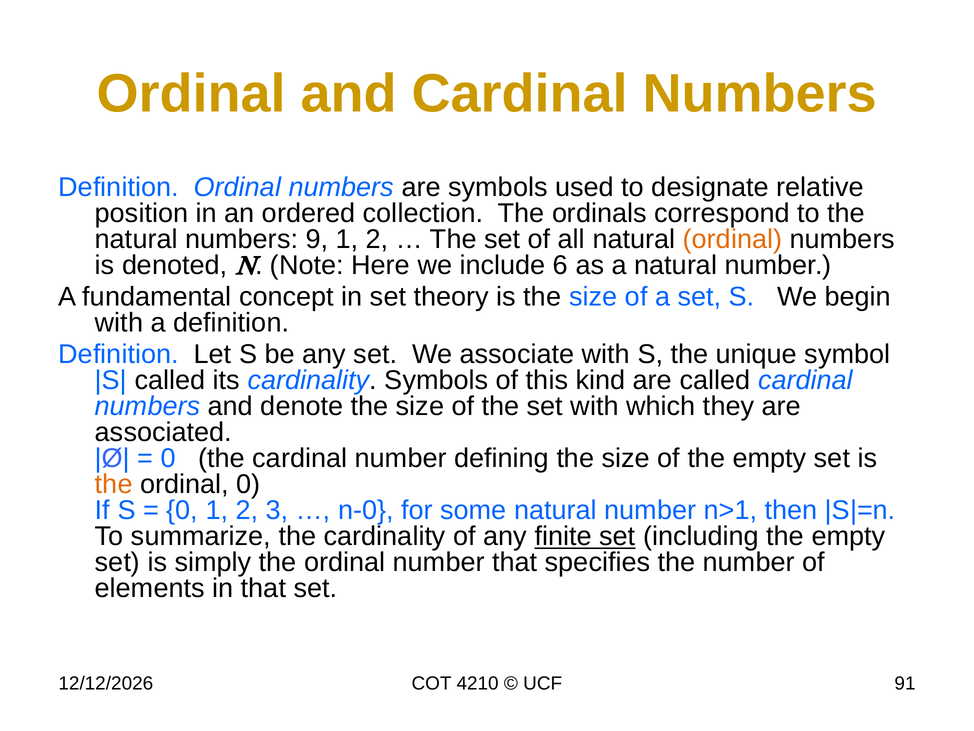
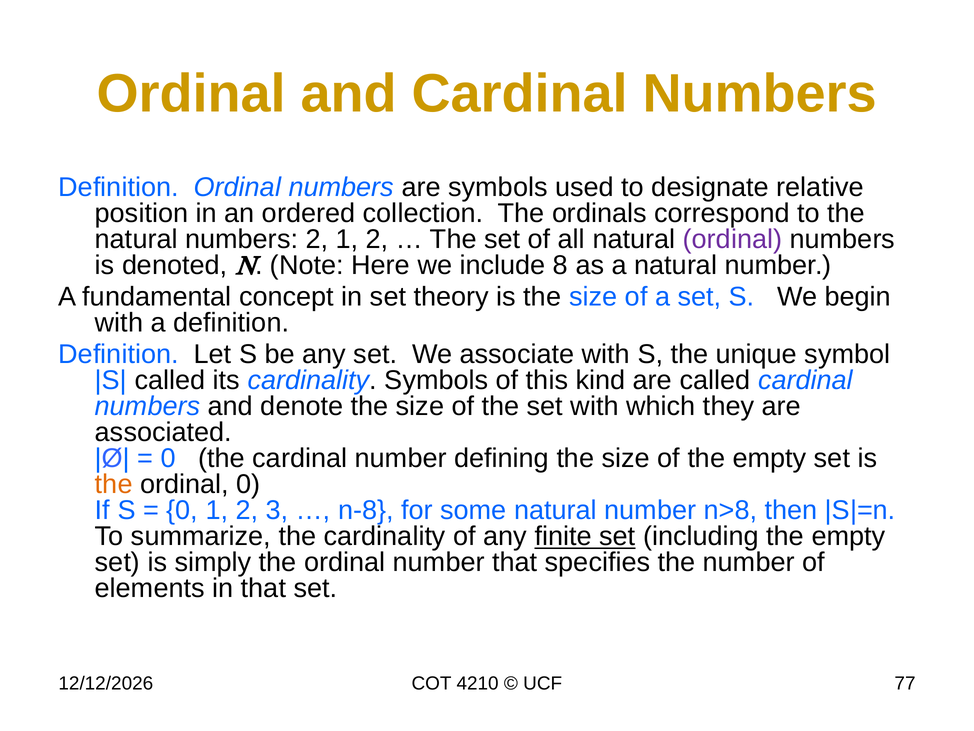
numbers 9: 9 -> 2
ordinal at (733, 239) colour: orange -> purple
6: 6 -> 8
n-0: n-0 -> n-8
n>1: n>1 -> n>8
91: 91 -> 77
